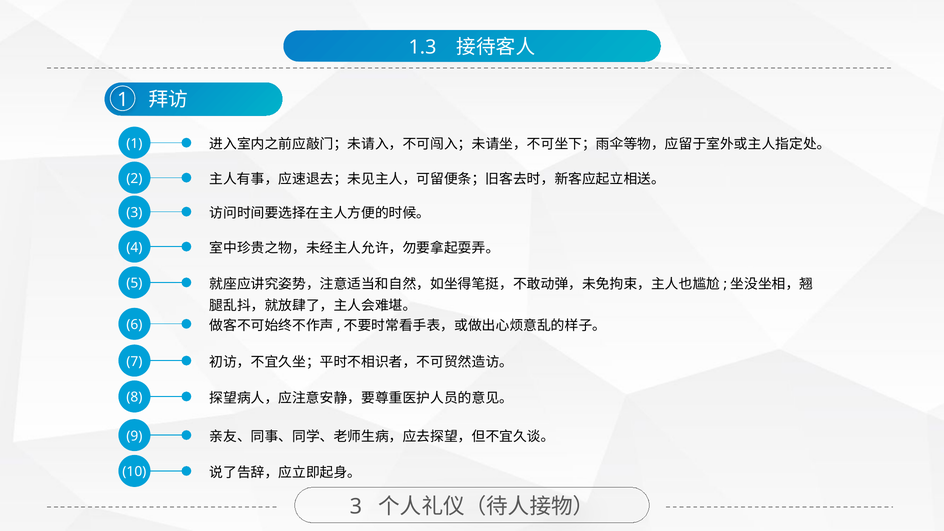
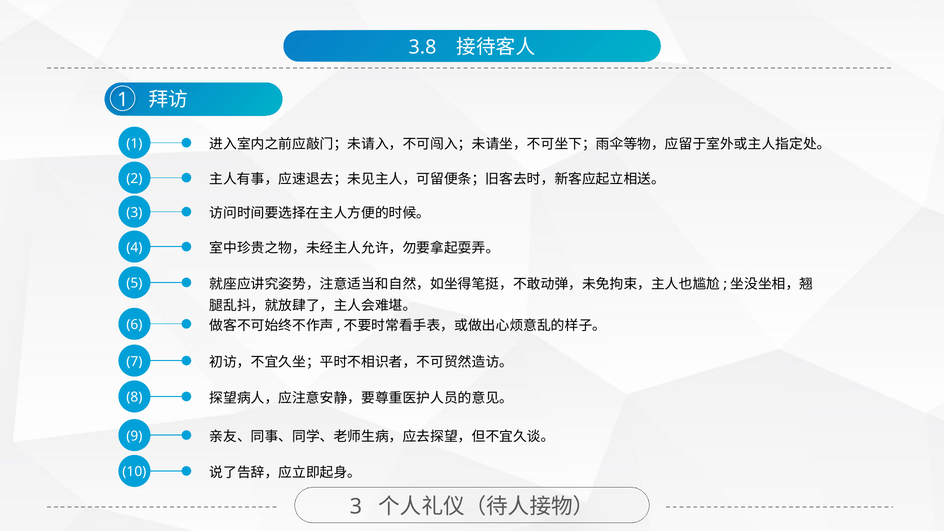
1.3: 1.3 -> 3.8
